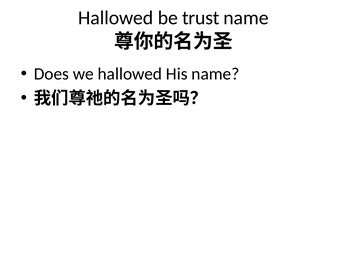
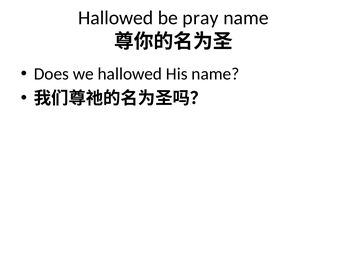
trust: trust -> pray
